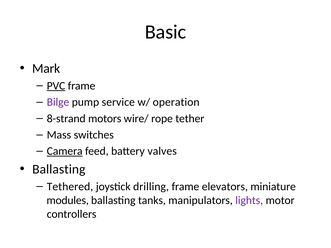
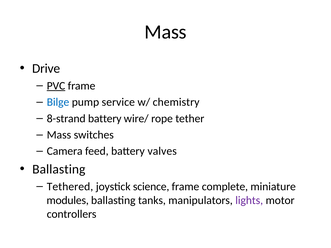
Basic at (166, 32): Basic -> Mass
Mark: Mark -> Drive
Bilge colour: purple -> blue
operation: operation -> chemistry
8-strand motors: motors -> battery
Camera underline: present -> none
drilling: drilling -> science
elevators: elevators -> complete
